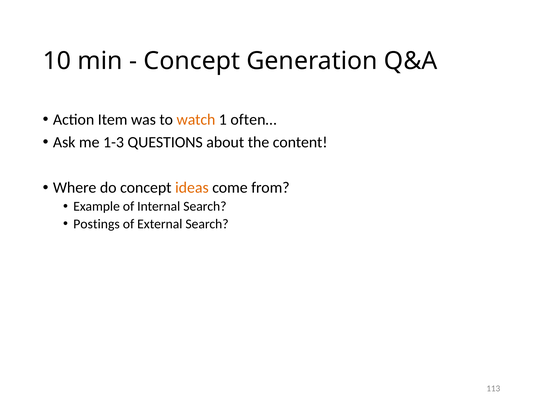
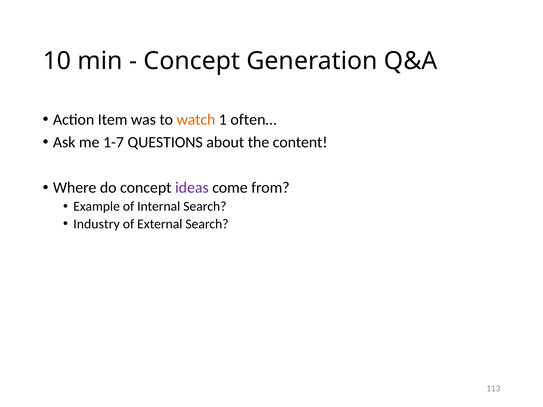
1-3: 1-3 -> 1-7
ideas colour: orange -> purple
Postings: Postings -> Industry
